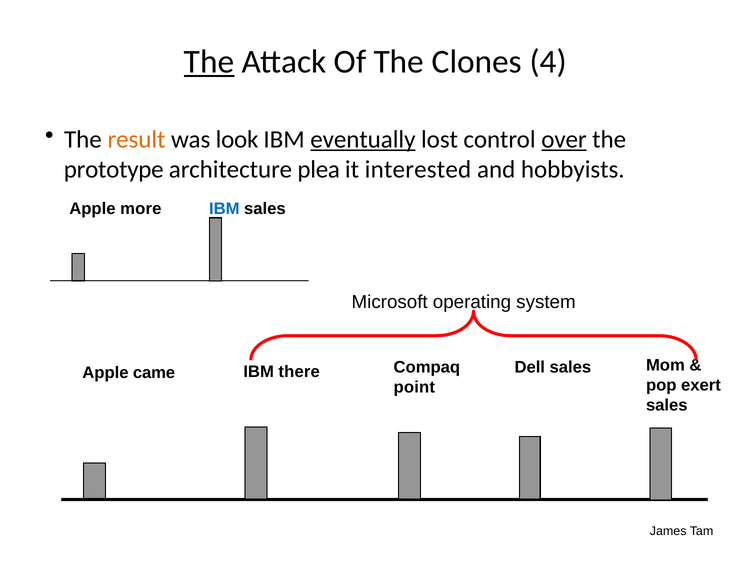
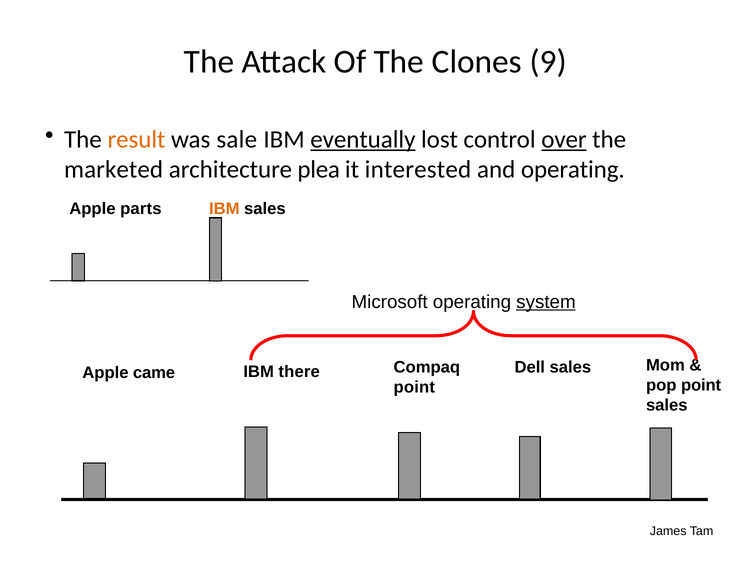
The at (209, 62) underline: present -> none
4: 4 -> 9
look: look -> sale
prototype: prototype -> marketed
and hobbyists: hobbyists -> operating
more: more -> parts
IBM at (224, 209) colour: blue -> orange
system underline: none -> present
pop exert: exert -> point
